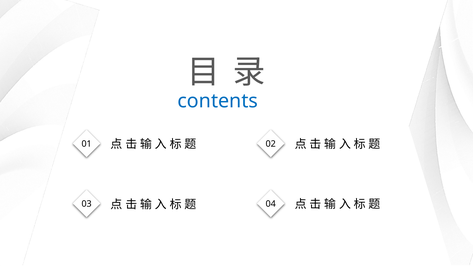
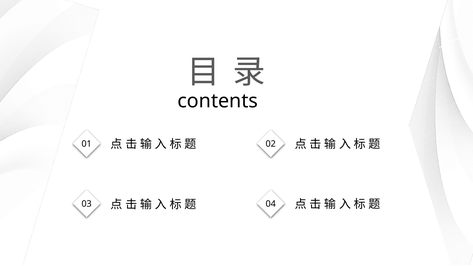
contents colour: blue -> black
